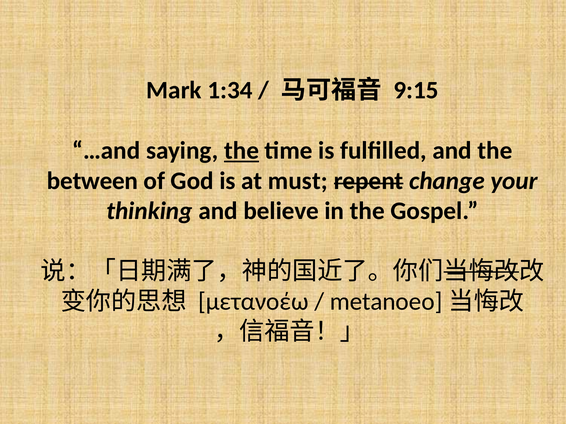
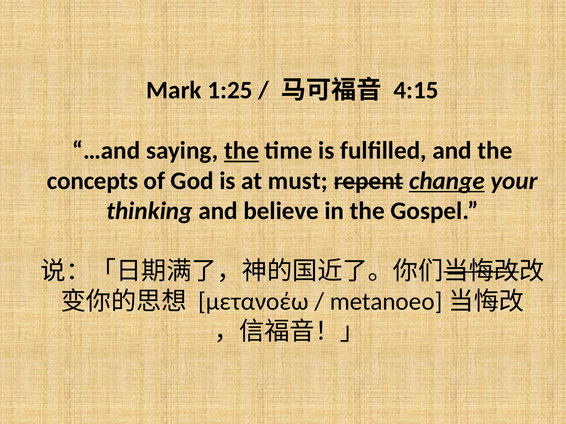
1:34: 1:34 -> 1:25
9:15: 9:15 -> 4:15
between: between -> concepts
change underline: none -> present
